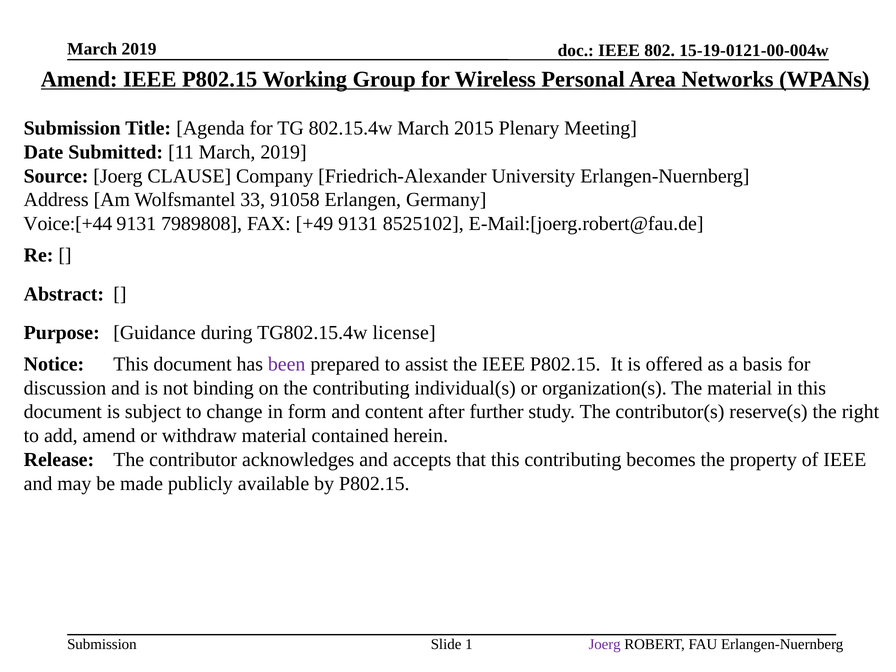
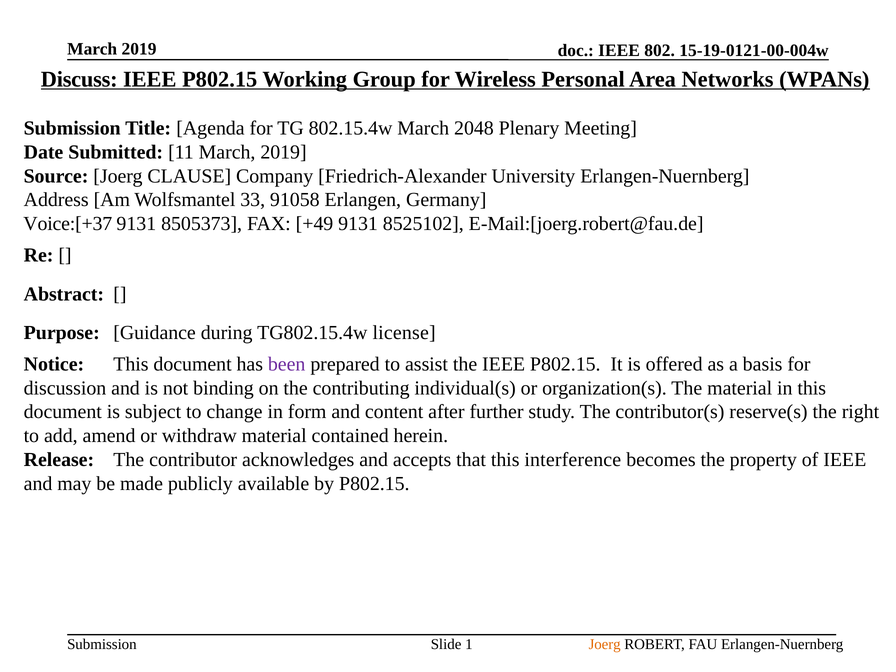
Amend at (79, 79): Amend -> Discuss
2015: 2015 -> 2048
Voice:[+44: Voice:[+44 -> Voice:[+37
7989808: 7989808 -> 8505373
this contributing: contributing -> interference
Joerg at (605, 644) colour: purple -> orange
